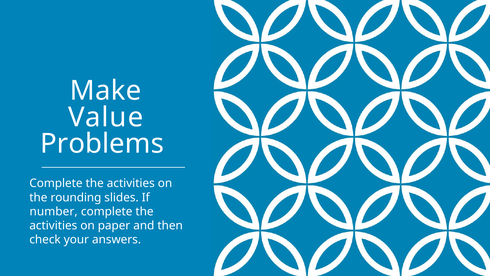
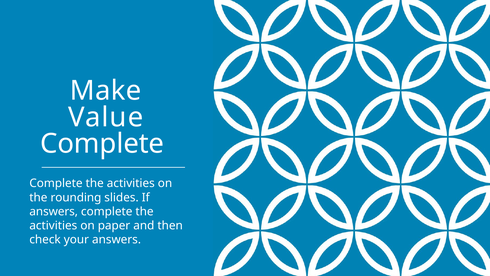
Problems at (102, 144): Problems -> Complete
number at (54, 211): number -> answers
